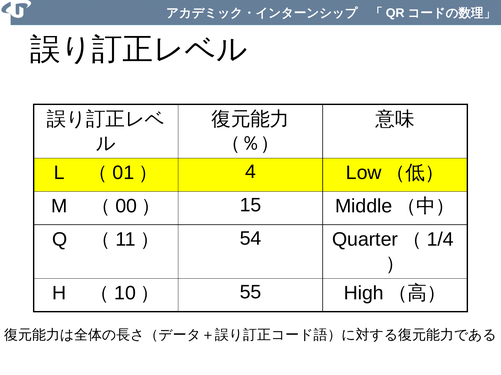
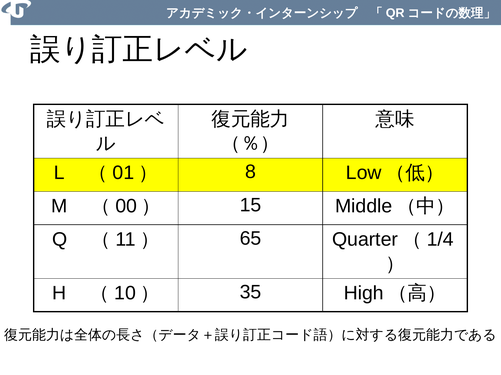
4: 4 -> 8
54: 54 -> 65
55: 55 -> 35
